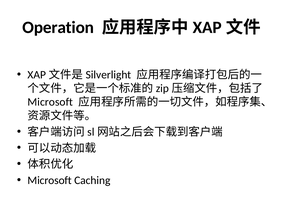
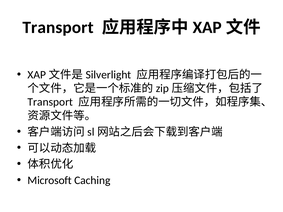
Operation at (58, 27): Operation -> Transport
Microsoft at (50, 102): Microsoft -> Transport
